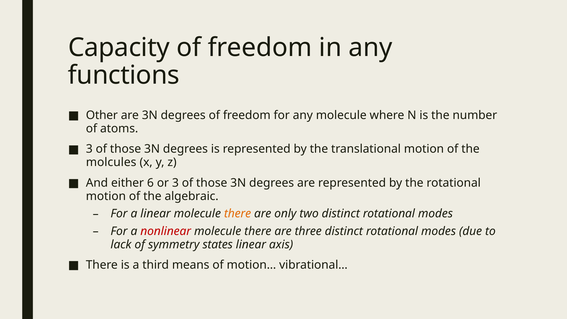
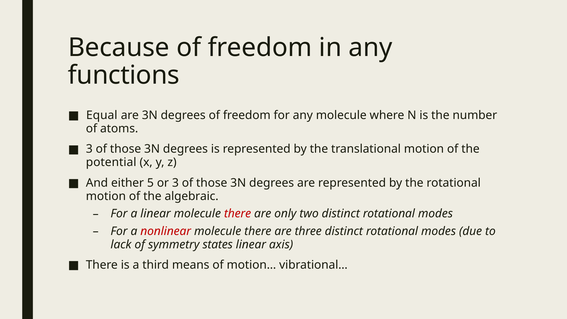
Capacity: Capacity -> Because
Other: Other -> Equal
molcules: molcules -> potential
6: 6 -> 5
there at (238, 214) colour: orange -> red
